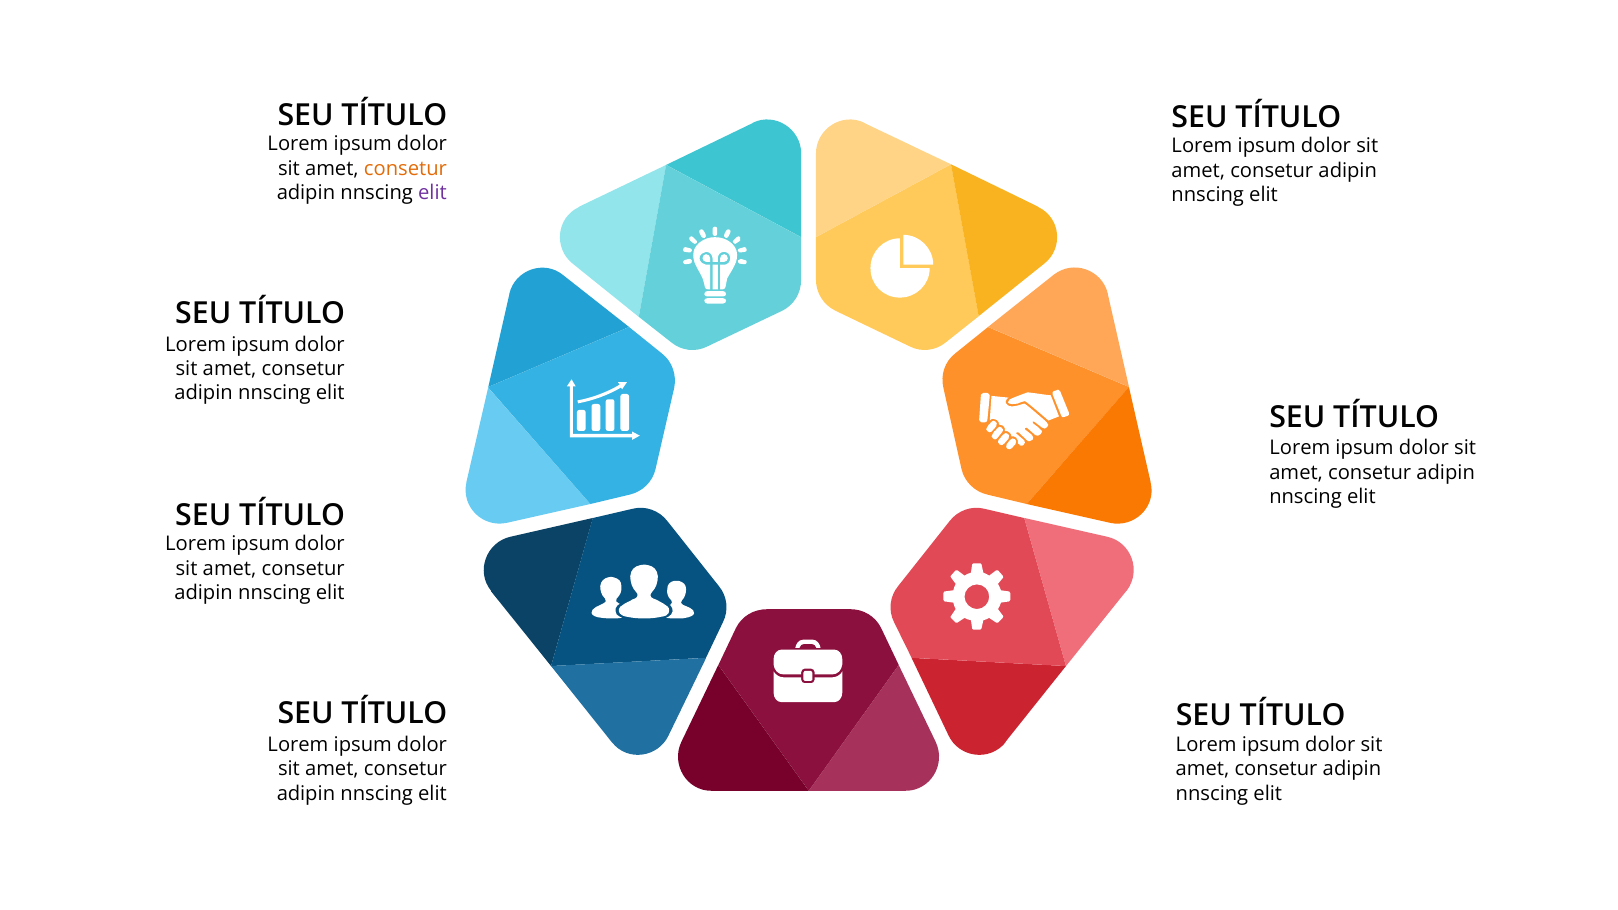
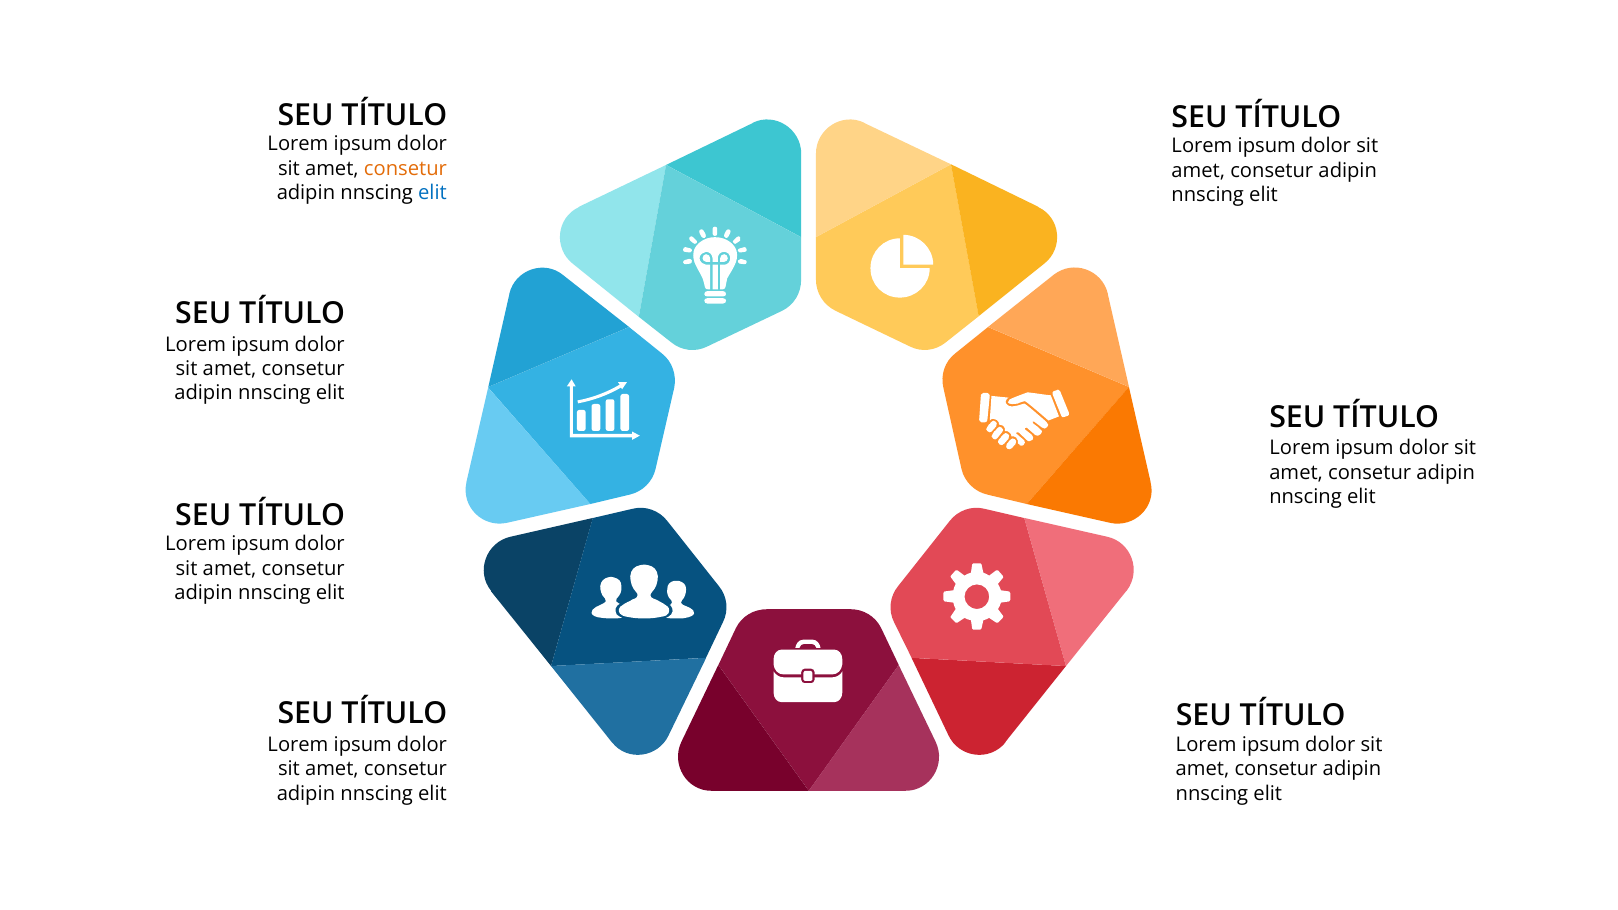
elit at (432, 193) colour: purple -> blue
